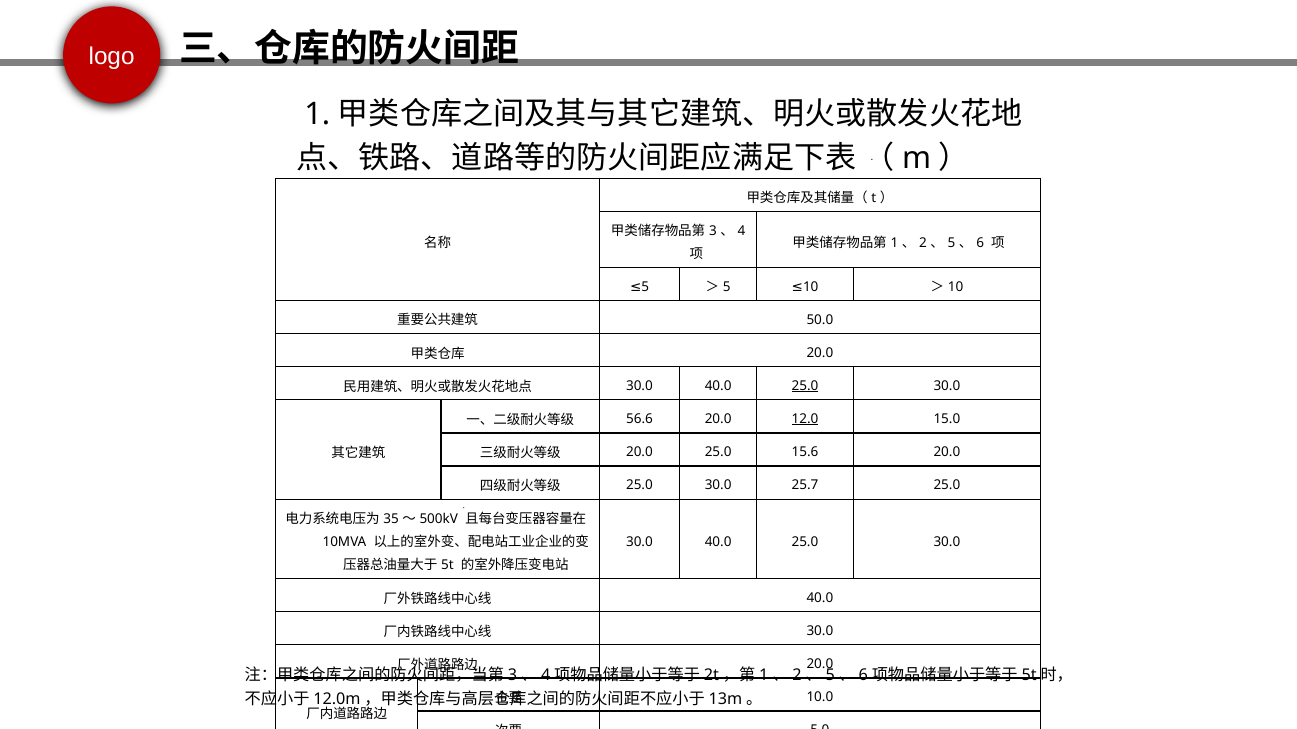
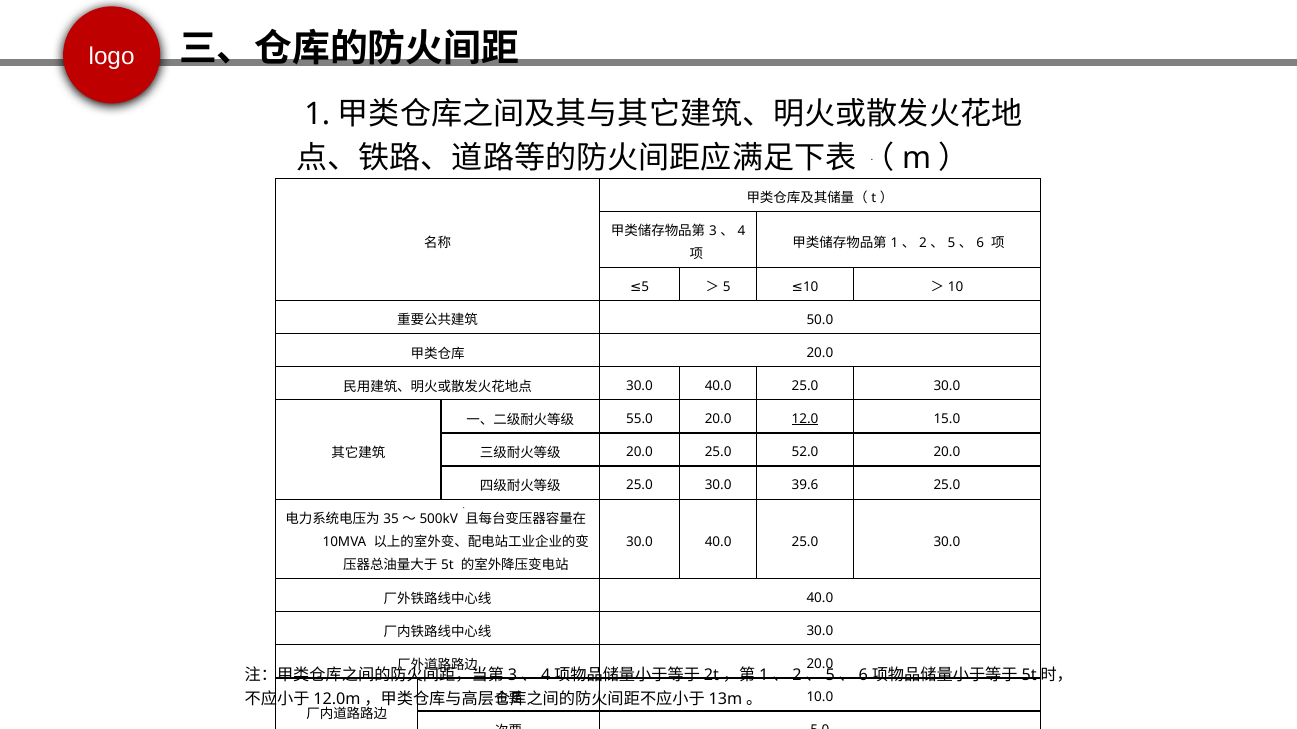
25.0 at (805, 386) underline: present -> none
56.6: 56.6 -> 55.0
15.6: 15.6 -> 52.0
25.7: 25.7 -> 39.6
